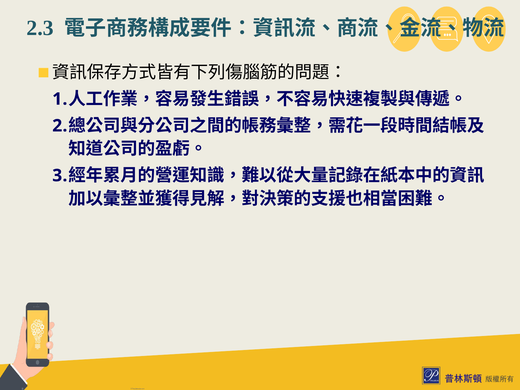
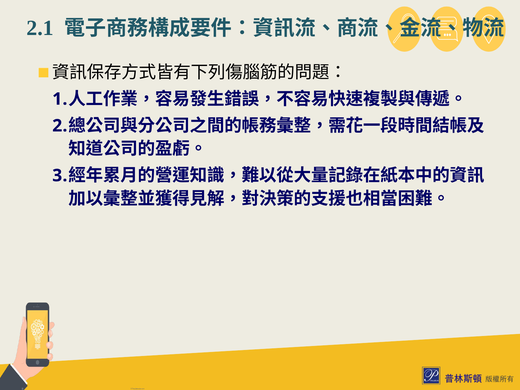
2.3: 2.3 -> 2.1
